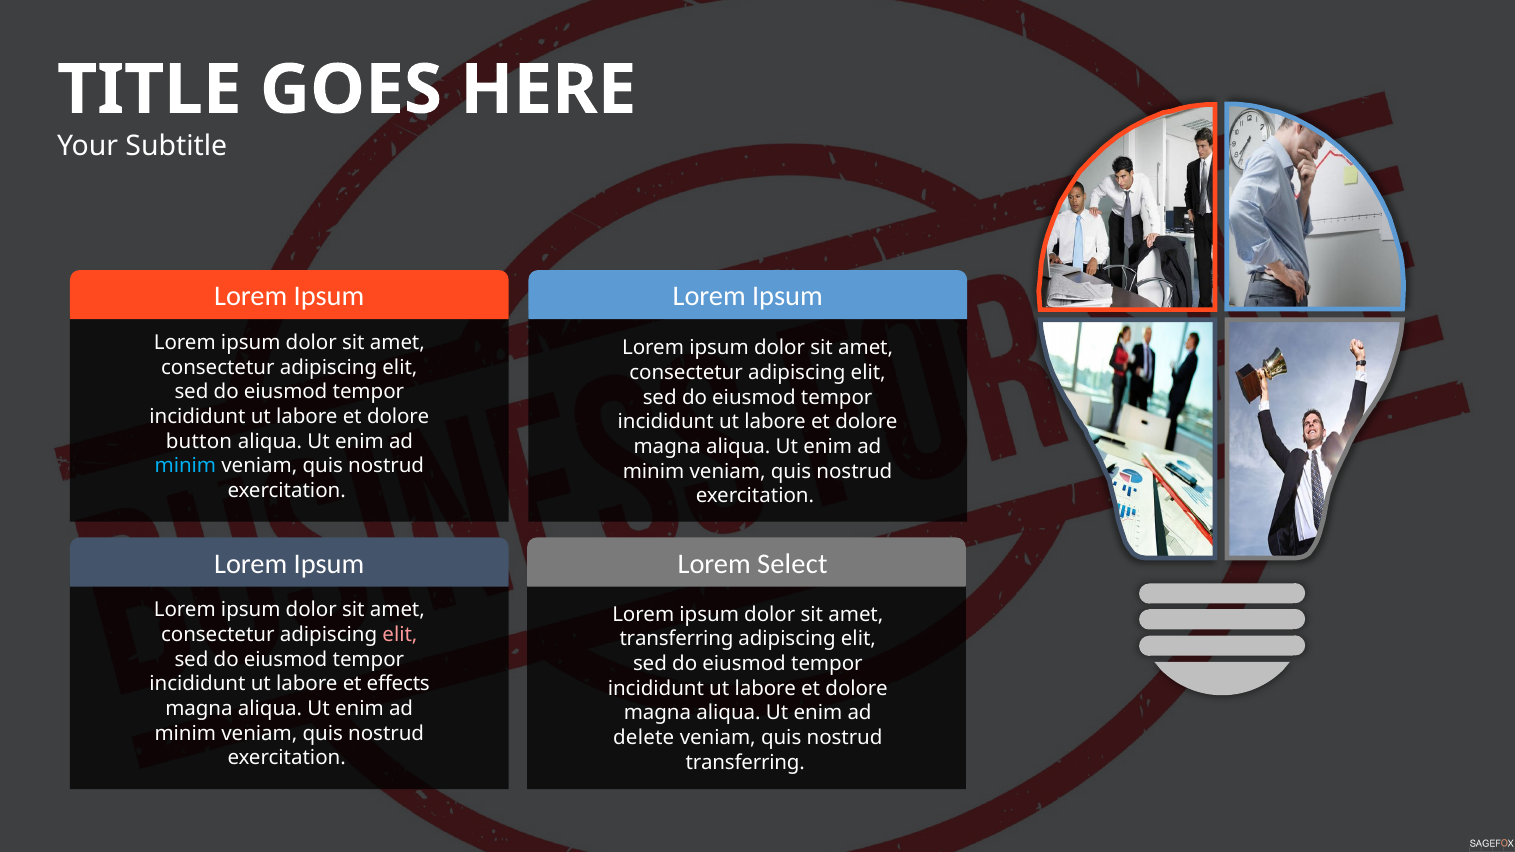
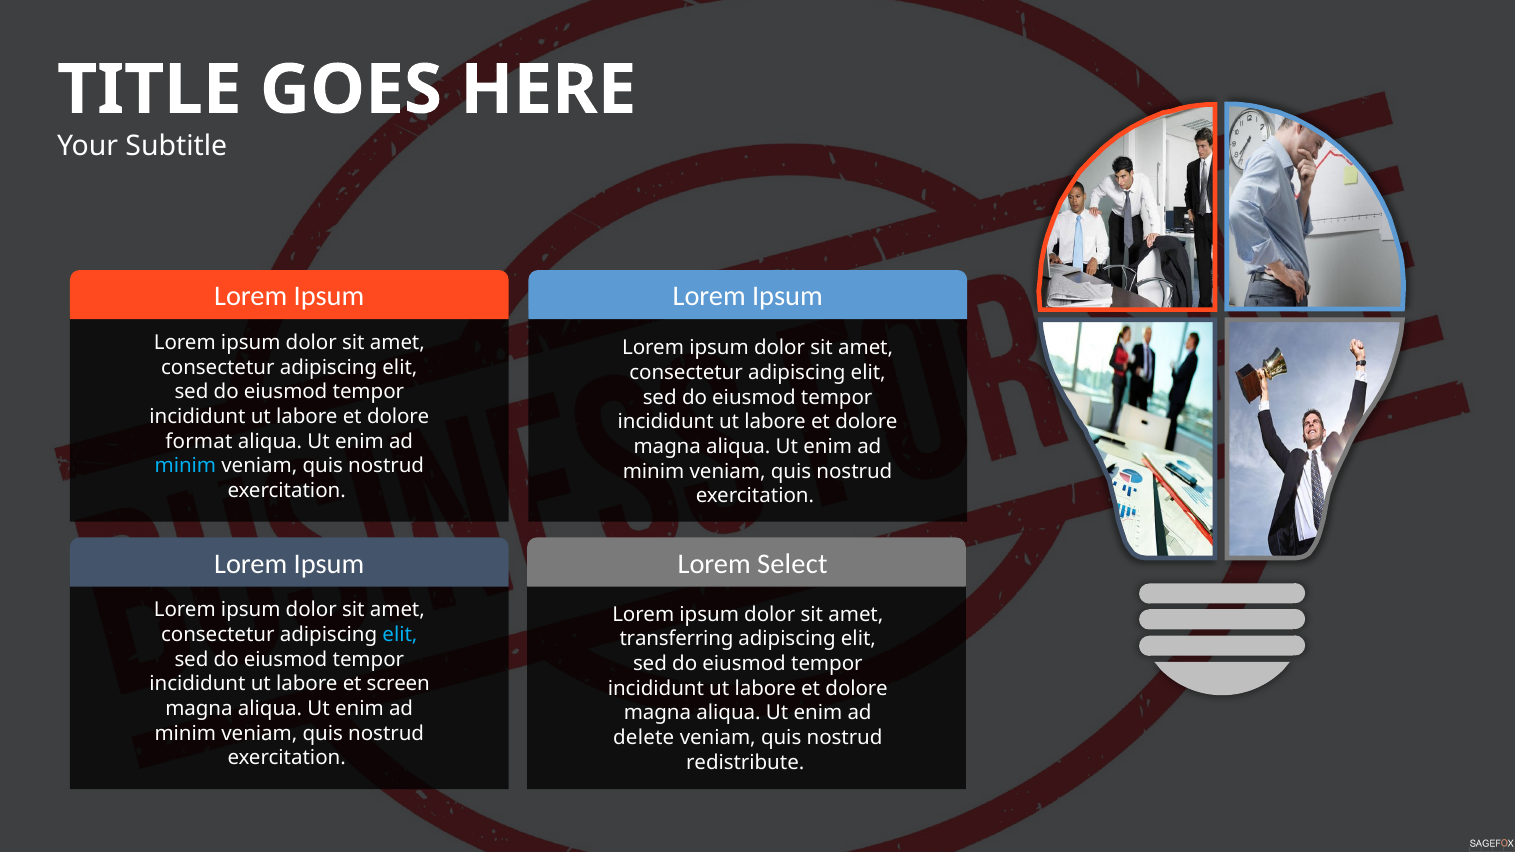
button: button -> format
elit at (400, 635) colour: pink -> light blue
effects: effects -> screen
transferring at (745, 763): transferring -> redistribute
